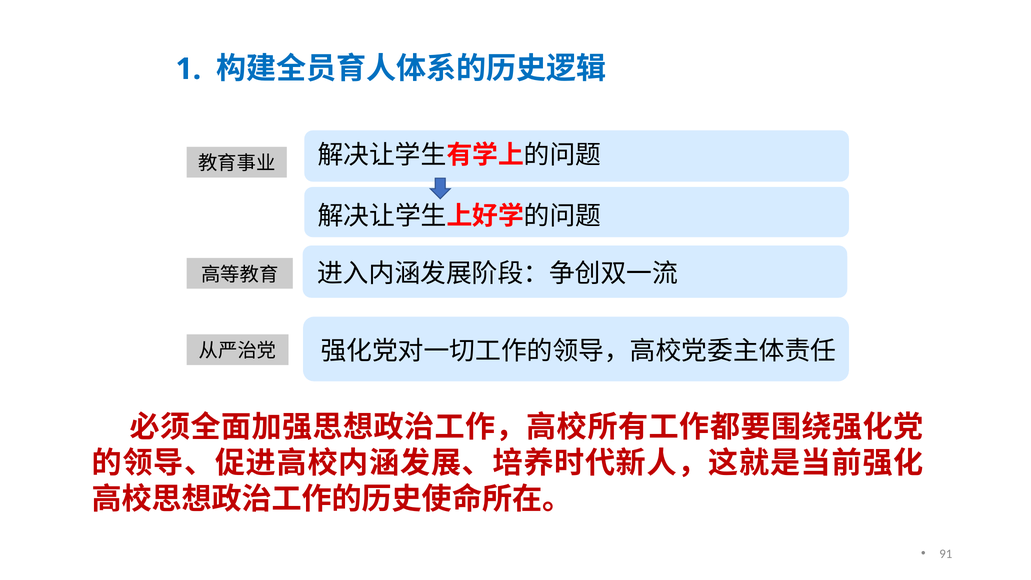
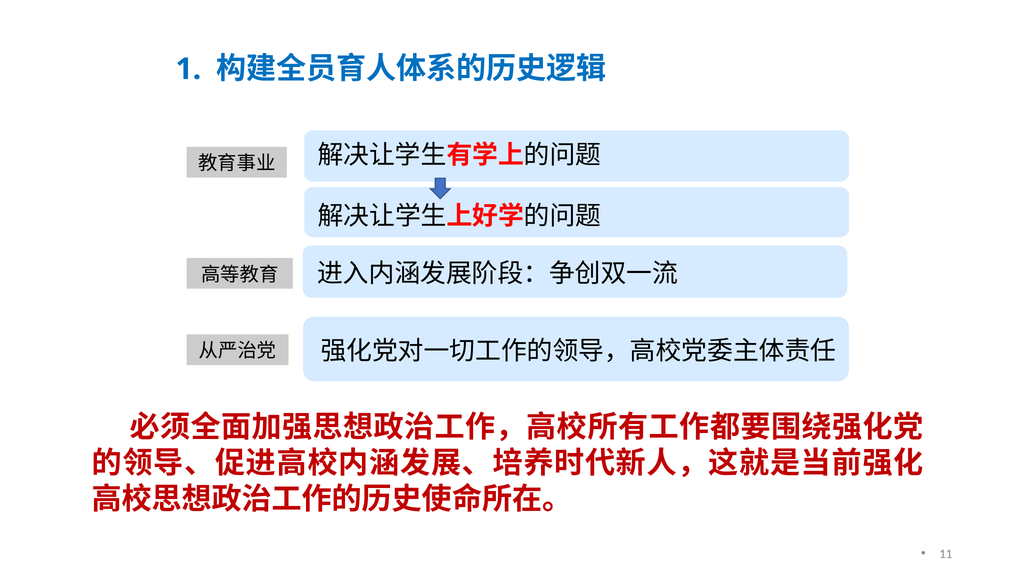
91: 91 -> 11
